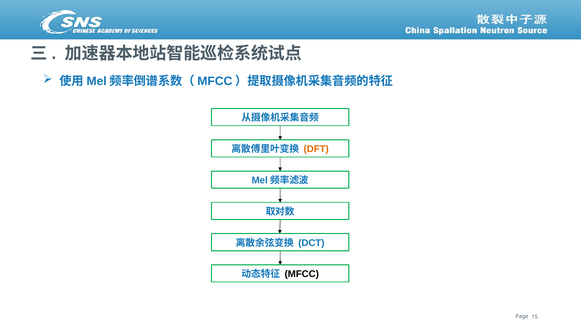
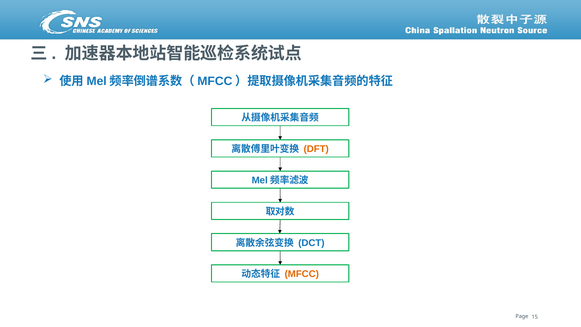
MFCC colour: black -> orange
